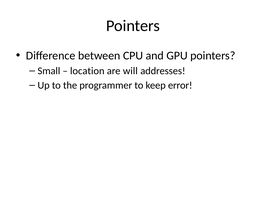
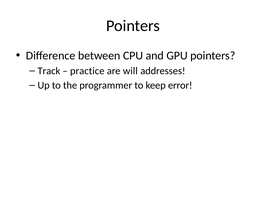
Small: Small -> Track
location: location -> practice
